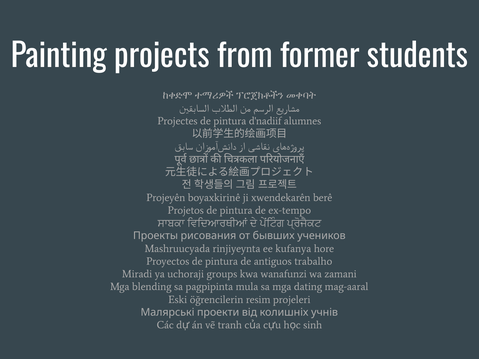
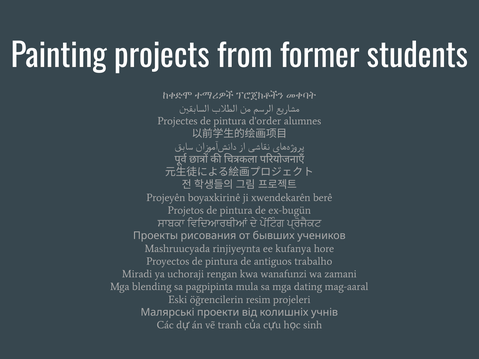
d'nadiif: d'nadiif -> d'order
ex-tempo: ex-tempo -> ex-bugün
groups: groups -> rengan
